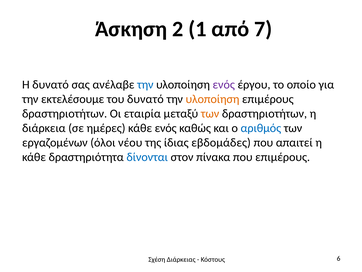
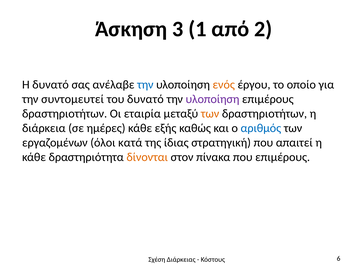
2: 2 -> 3
7: 7 -> 2
ενός at (224, 85) colour: purple -> orange
εκτελέσουμε: εκτελέσουμε -> συντομευτεί
υλοποίηση at (212, 99) colour: orange -> purple
κάθε ενός: ενός -> εξής
νέου: νέου -> κατά
εβδομάδες: εβδομάδες -> στρατηγική
δίνονται colour: blue -> orange
